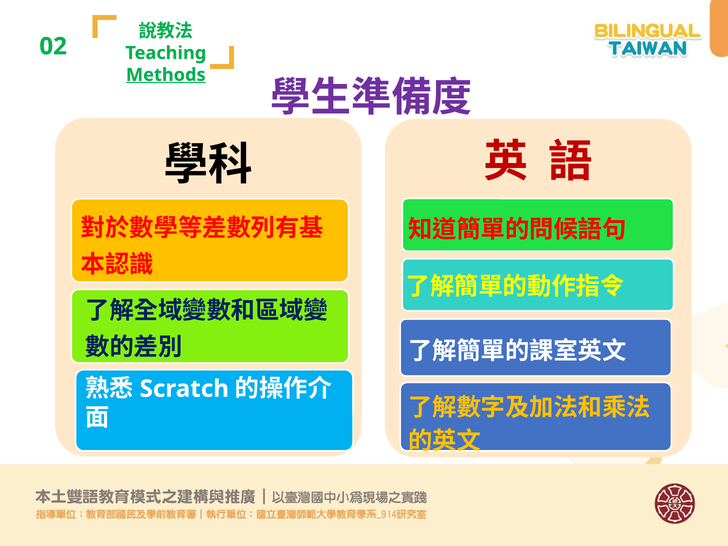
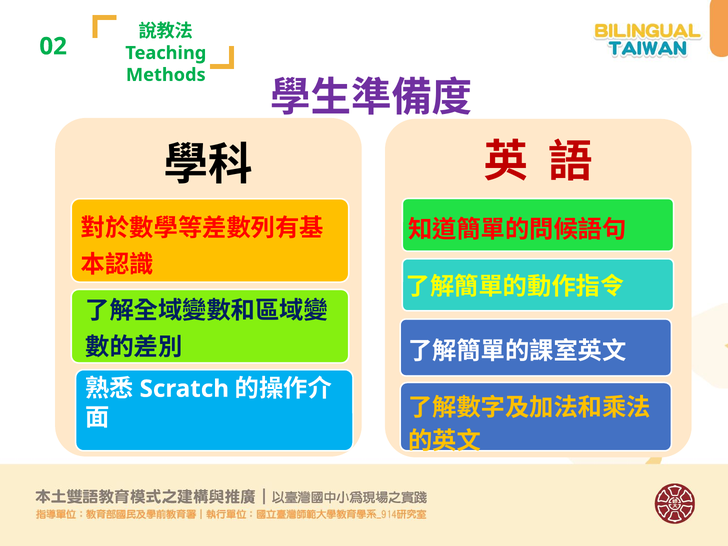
Methods underline: present -> none
